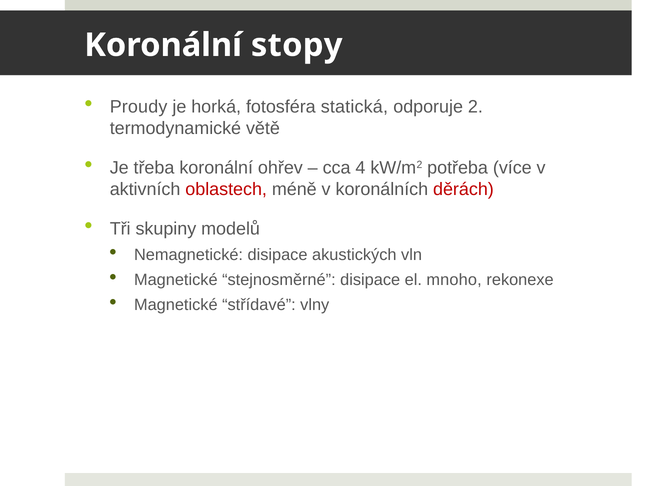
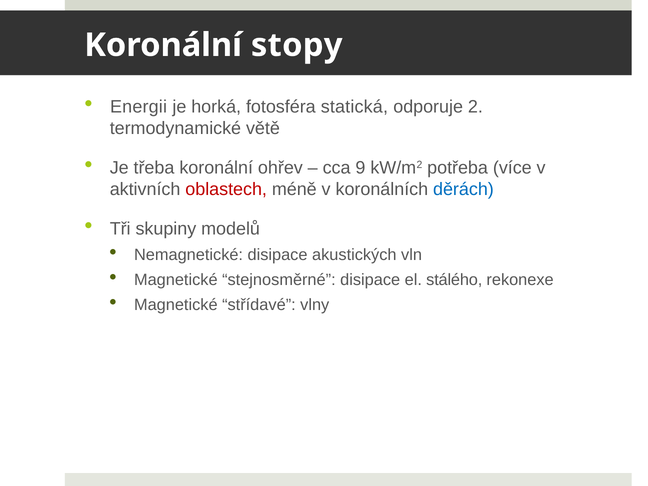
Proudy: Proudy -> Energii
4: 4 -> 9
děrách colour: red -> blue
mnoho: mnoho -> stálého
